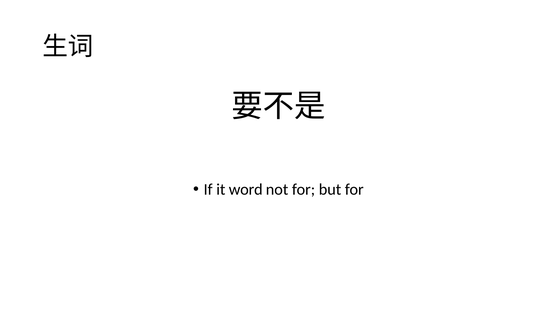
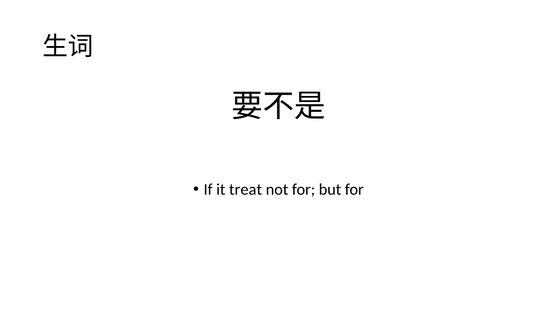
word: word -> treat
